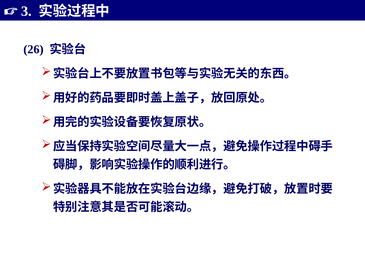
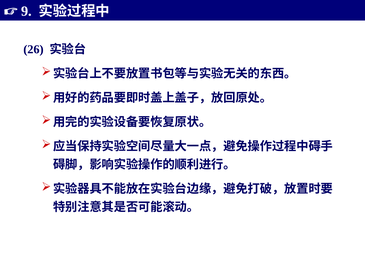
3: 3 -> 9
